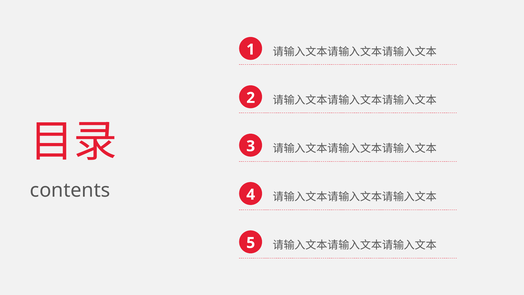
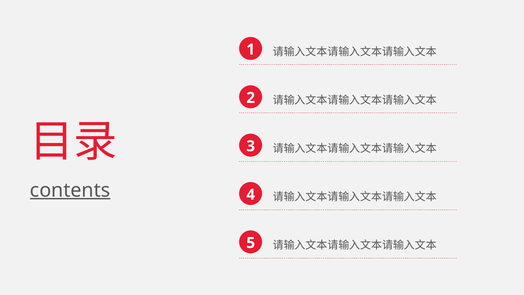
contents underline: none -> present
